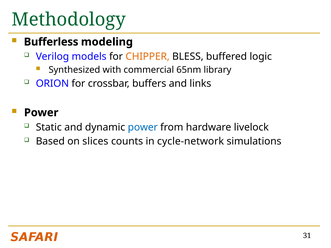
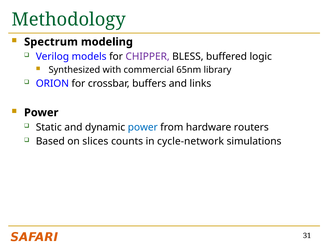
Bufferless: Bufferless -> Spectrum
CHIPPER colour: orange -> purple
livelock: livelock -> routers
